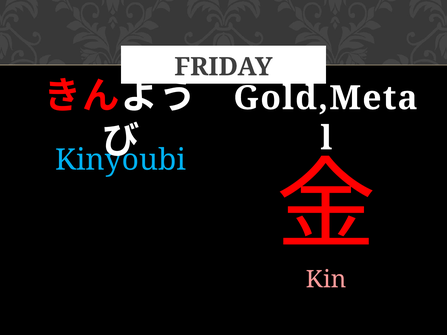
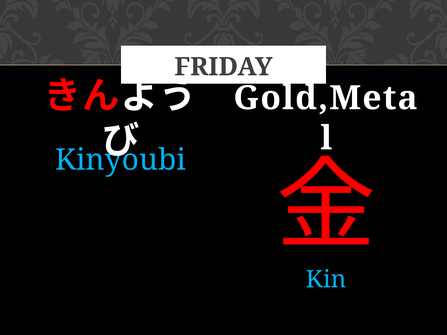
Kin colour: pink -> light blue
